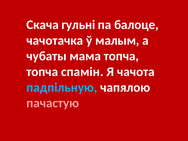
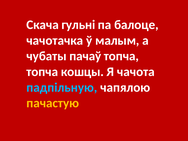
мама: мама -> пачаў
спамін: спамін -> кошцы
пачастую colour: pink -> yellow
